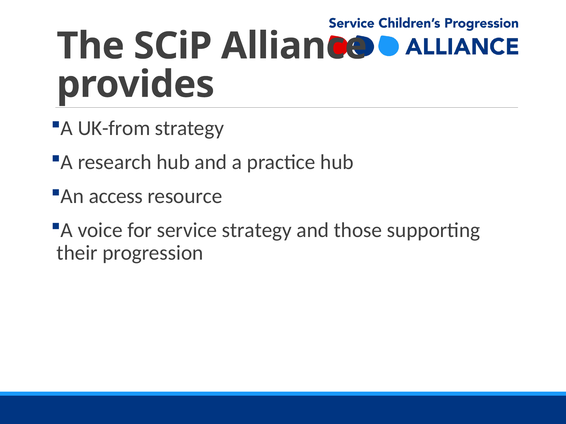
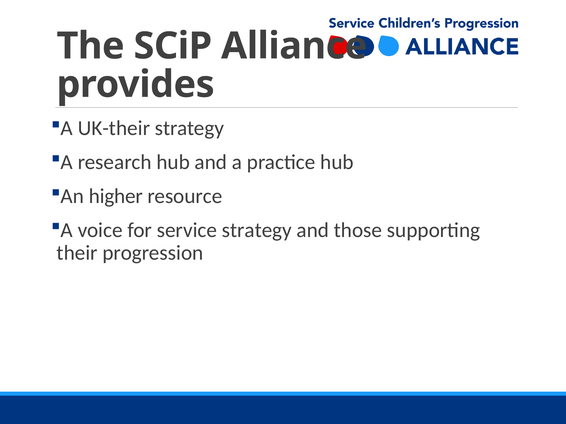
UK-from: UK-from -> UK-their
access: access -> higher
